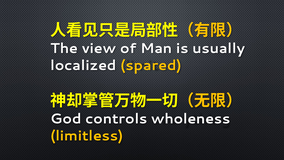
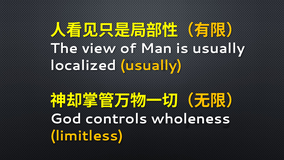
localized spared: spared -> usually
